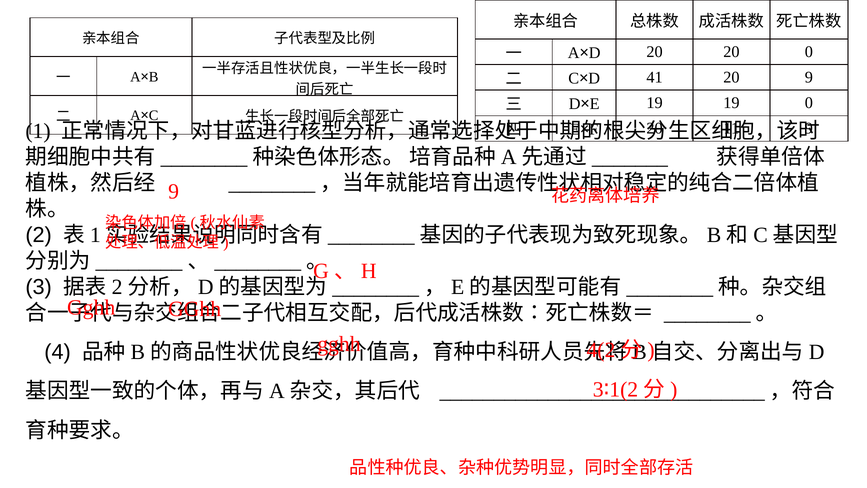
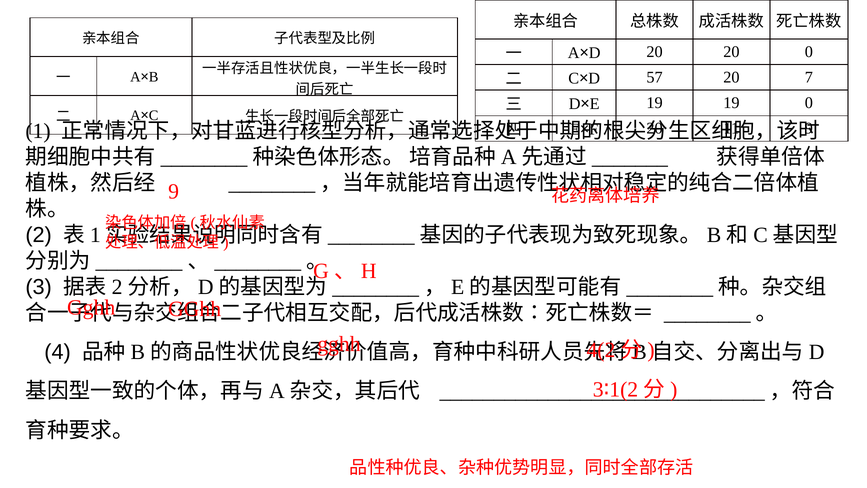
41: 41 -> 57
20 9: 9 -> 7
